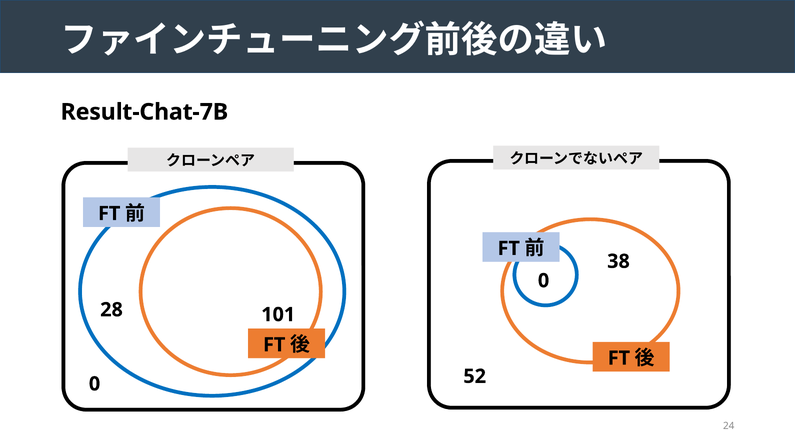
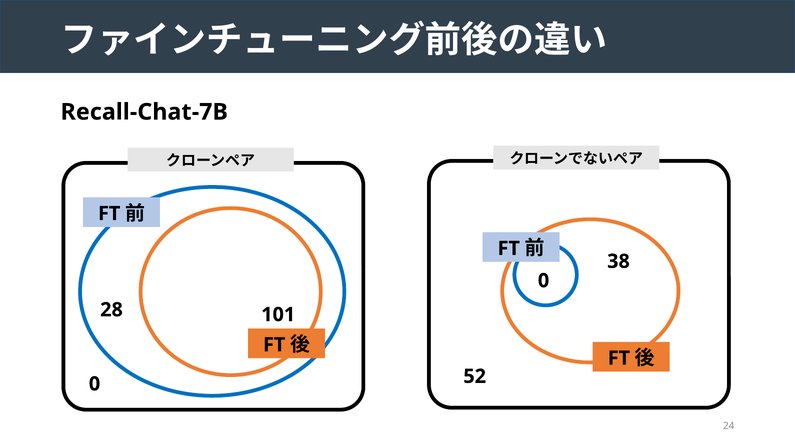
Result-Chat-7B: Result-Chat-7B -> Recall-Chat-7B
